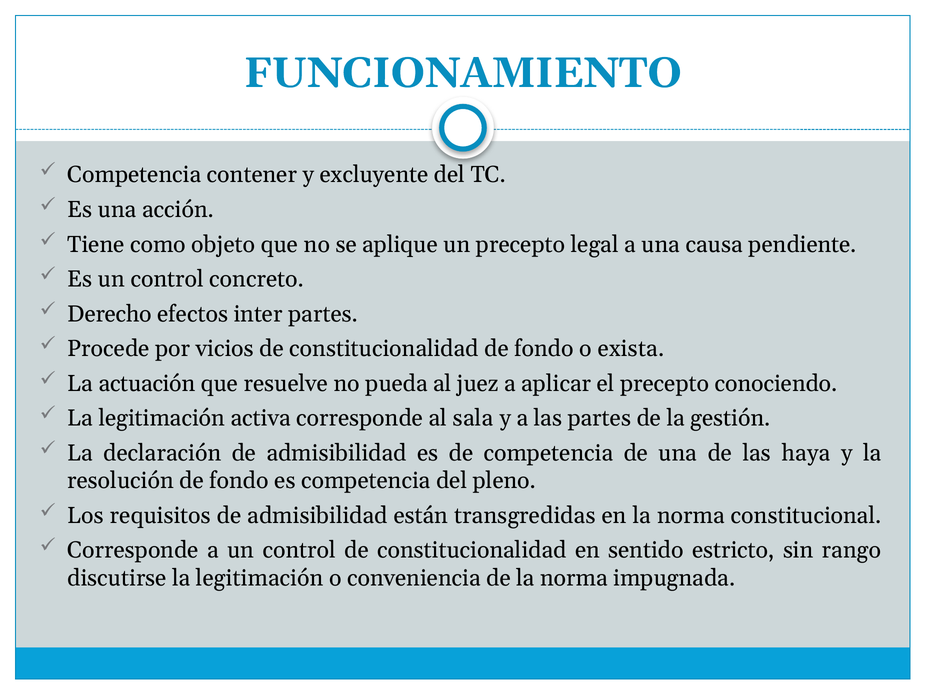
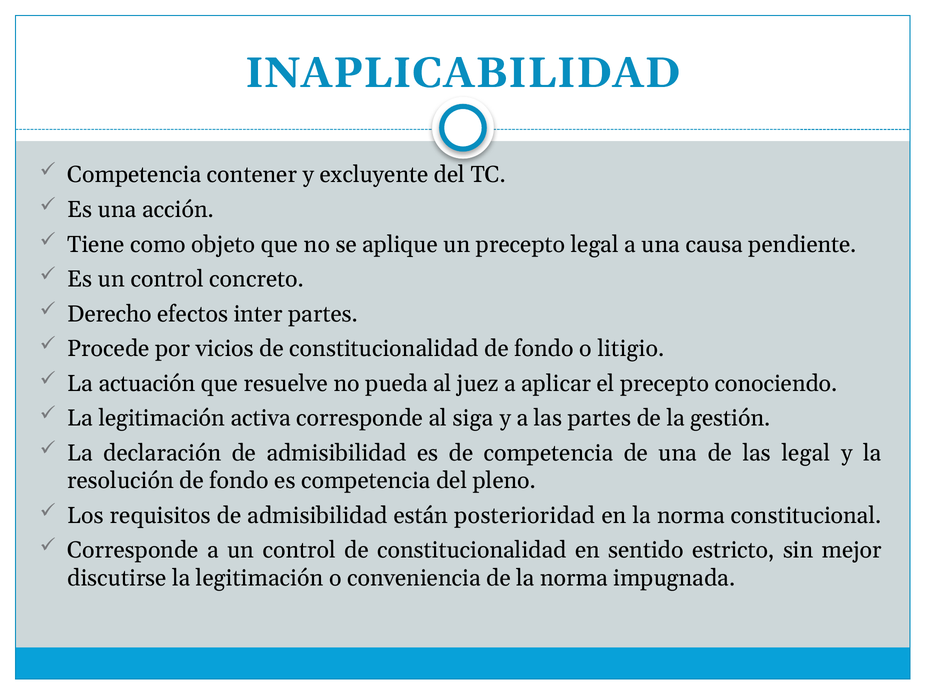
FUNCIONAMIENTO: FUNCIONAMIENTO -> INAPLICABILIDAD
exista: exista -> litigio
sala: sala -> siga
las haya: haya -> legal
transgredidas: transgredidas -> posterioridad
rango: rango -> mejor
